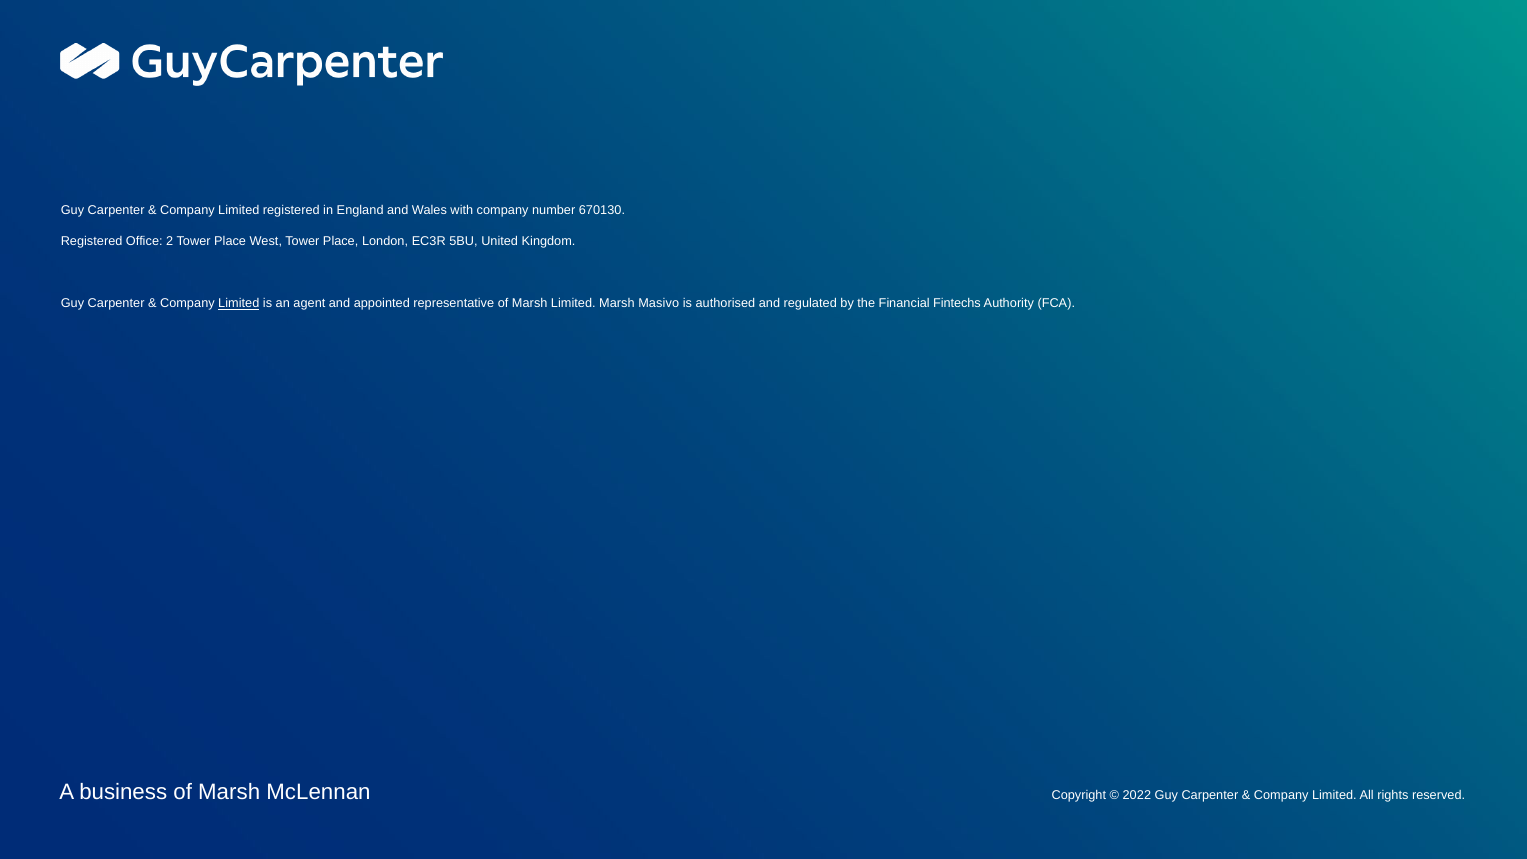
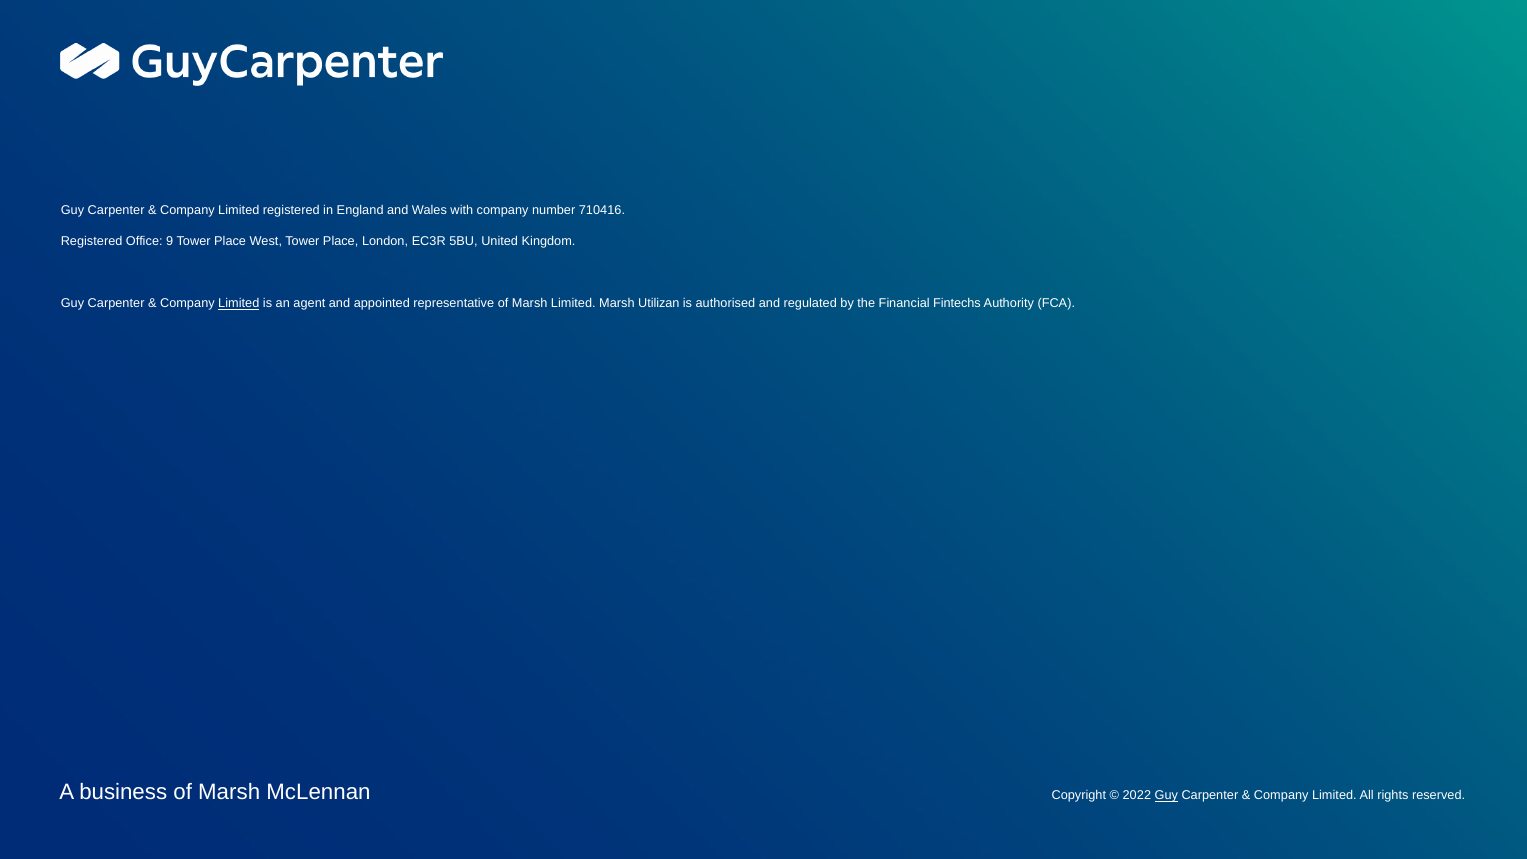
670130: 670130 -> 710416
2: 2 -> 9
Masivo: Masivo -> Utilizan
Guy at (1166, 795) underline: none -> present
